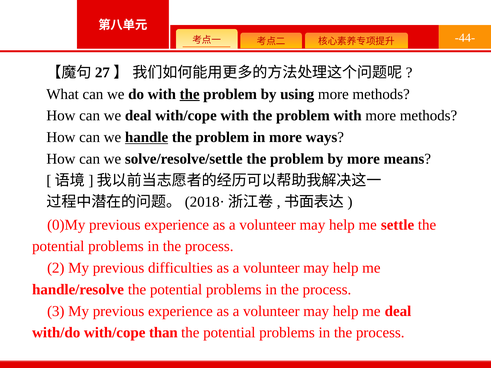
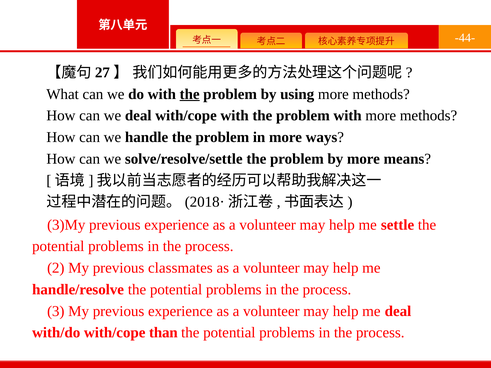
handle underline: present -> none
0)My: 0)My -> 3)My
difficulties: difficulties -> classmates
